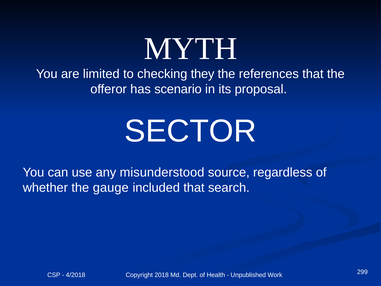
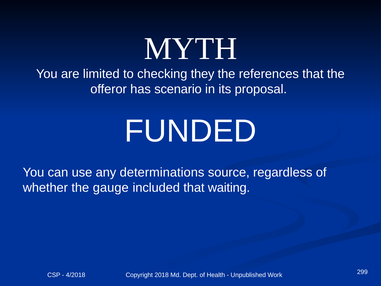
SECTOR: SECTOR -> FUNDED
misunderstood: misunderstood -> determinations
search: search -> waiting
